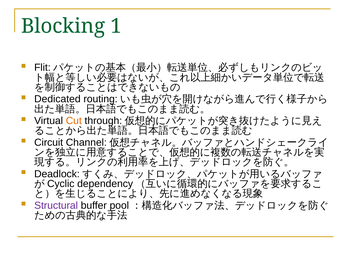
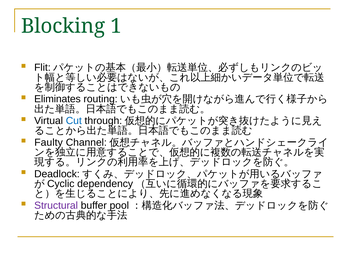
Dedicated: Dedicated -> Eliminates
Cut colour: orange -> blue
Circuit: Circuit -> Faulty
